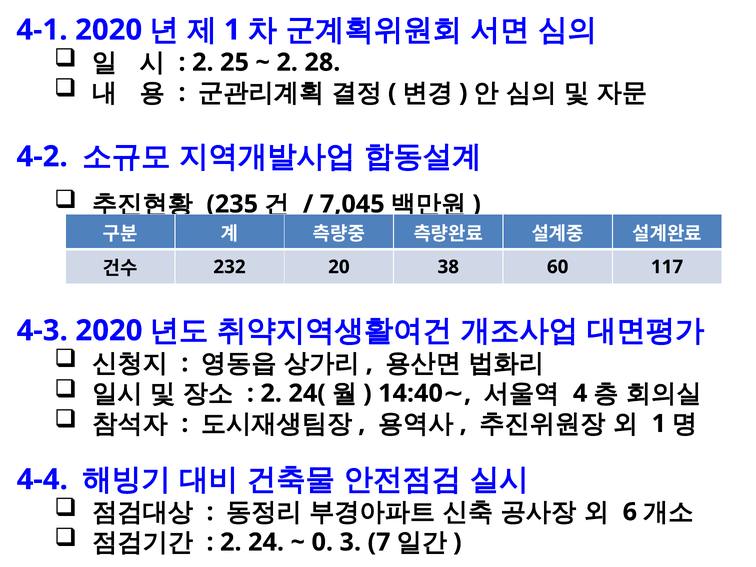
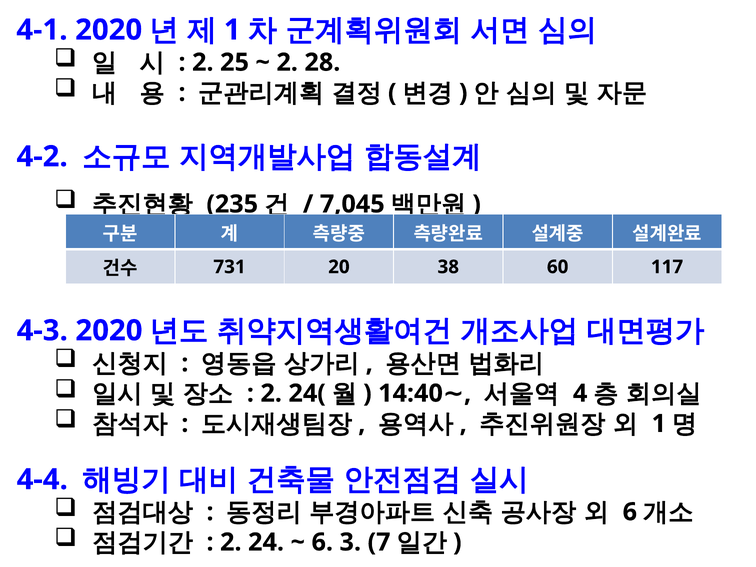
232: 232 -> 731
0 at (322, 542): 0 -> 6
